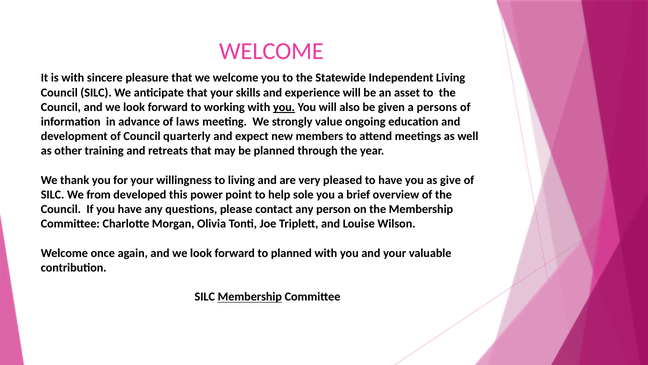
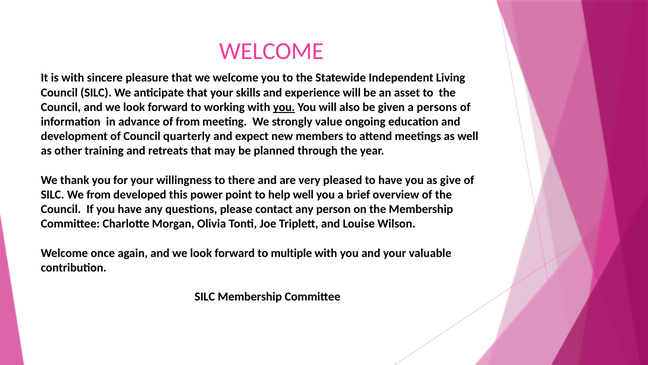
of laws: laws -> from
to living: living -> there
help sole: sole -> well
to planned: planned -> multiple
Membership at (250, 297) underline: present -> none
